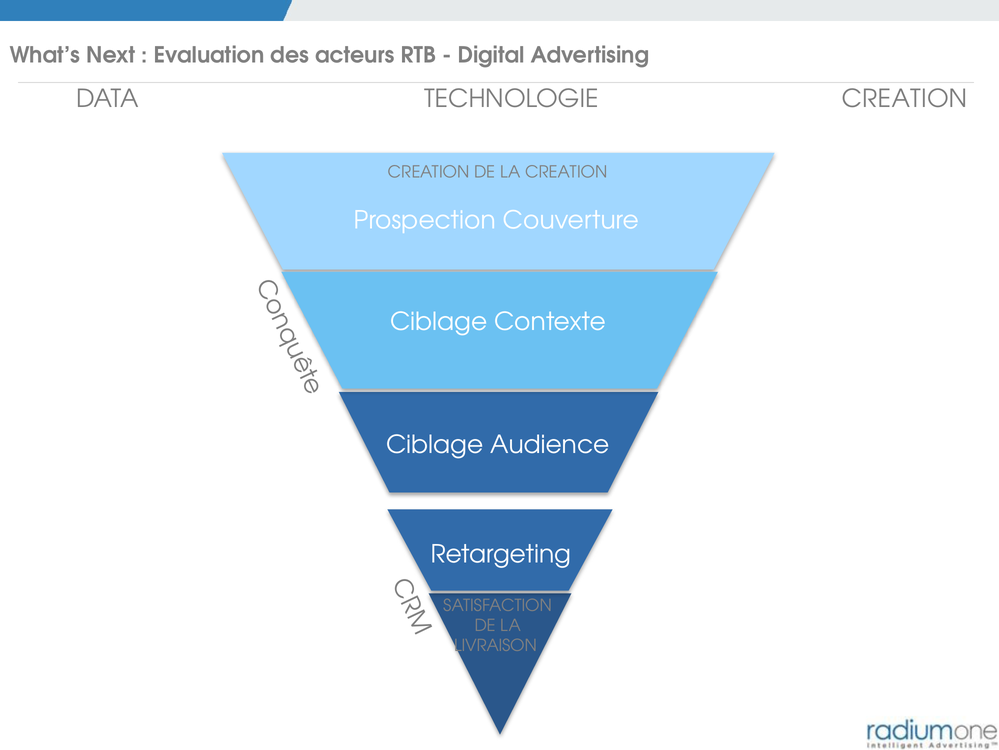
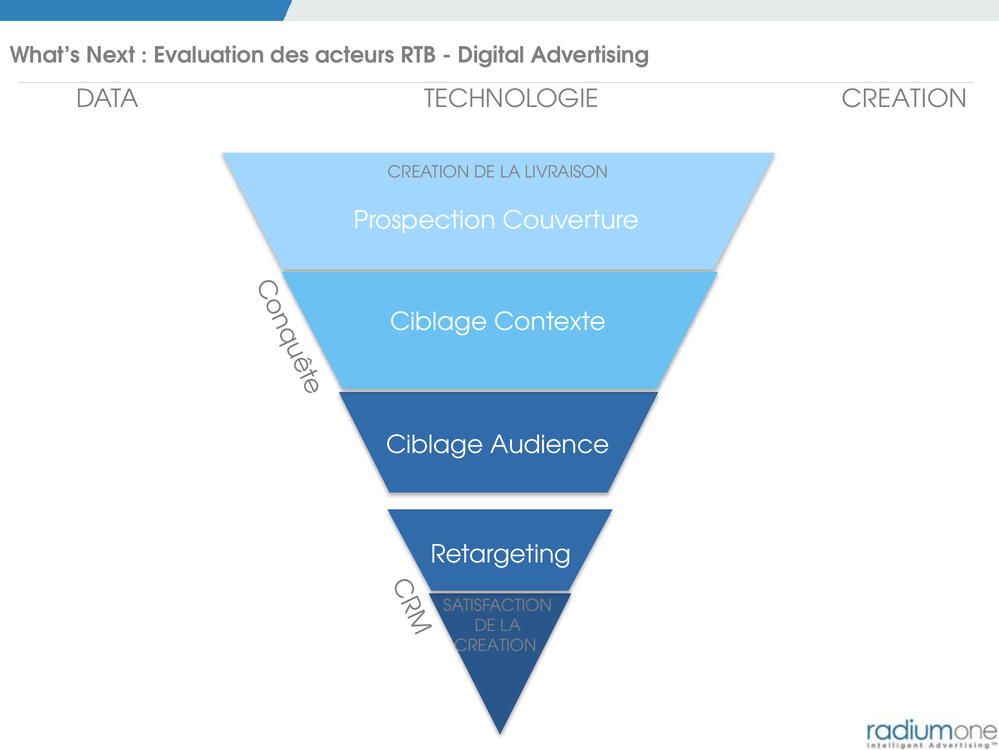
LA CREATION: CREATION -> LIVRAISON
LIVRAISON at (496, 645): LIVRAISON -> CREATION
